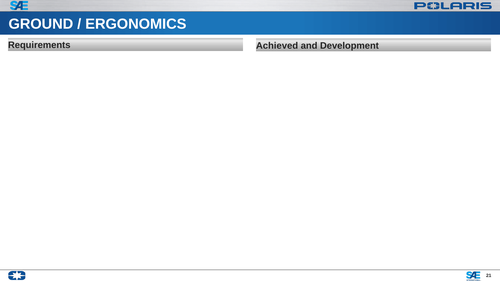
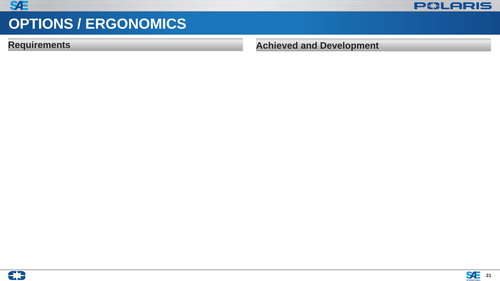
GROUND: GROUND -> OPTIONS
